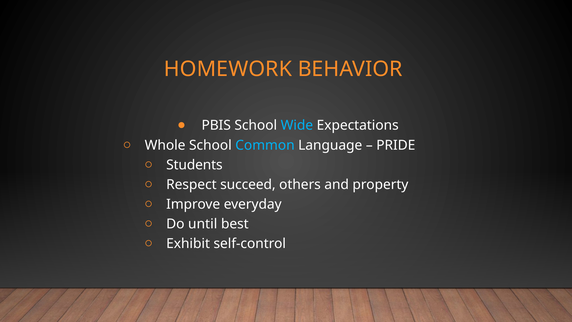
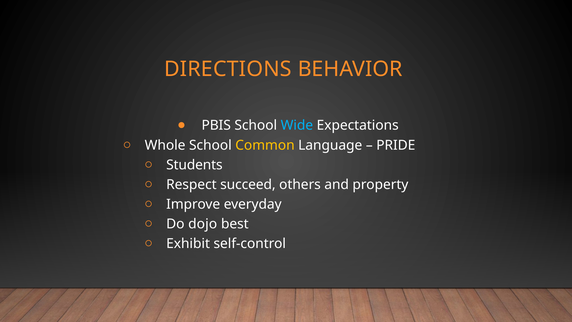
HOMEWORK: HOMEWORK -> DIRECTIONS
Common colour: light blue -> yellow
until: until -> dojo
